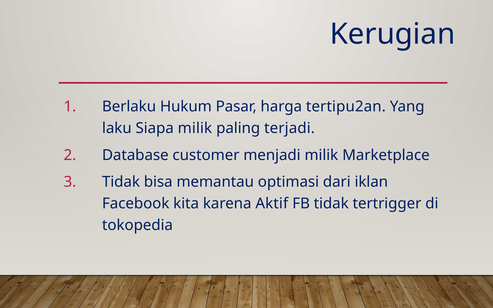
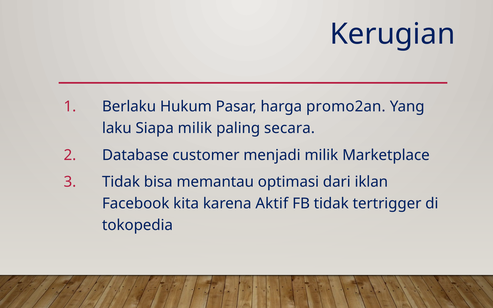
tertipu2an: tertipu2an -> promo2an
terjadi: terjadi -> secara
